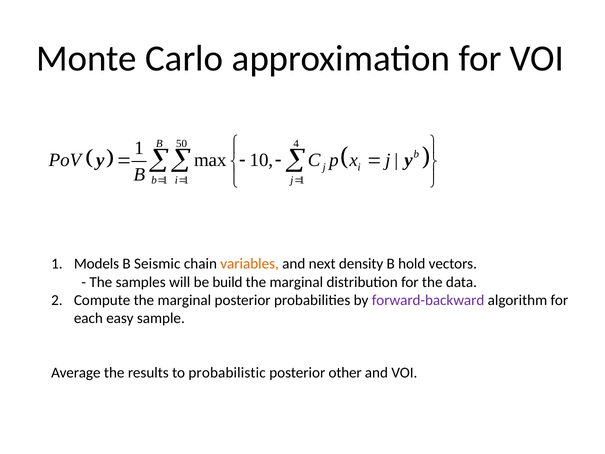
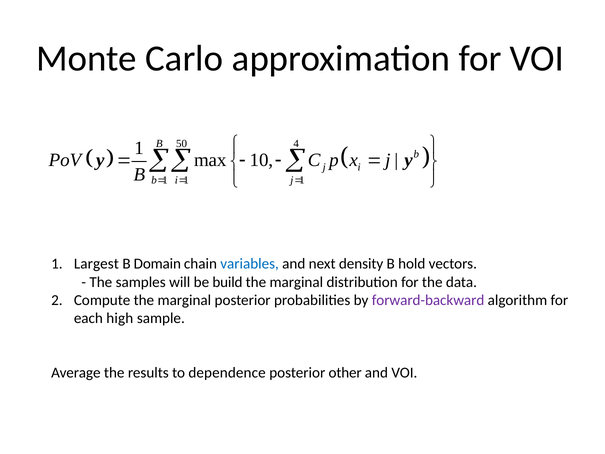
Models: Models -> Largest
Seismic: Seismic -> Domain
variables colour: orange -> blue
easy: easy -> high
probabilistic: probabilistic -> dependence
